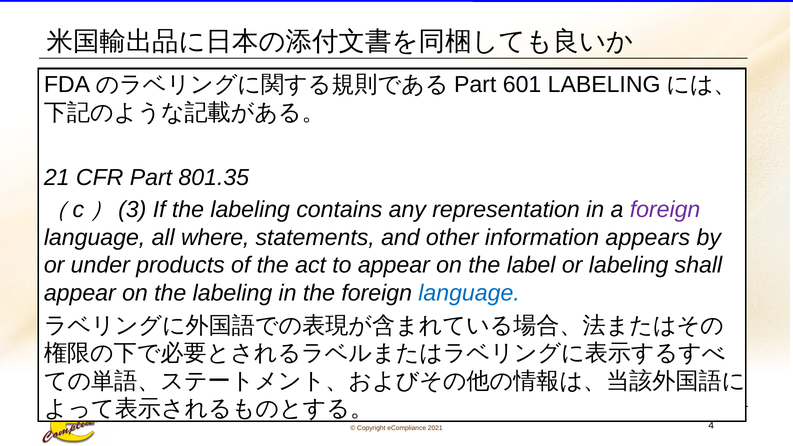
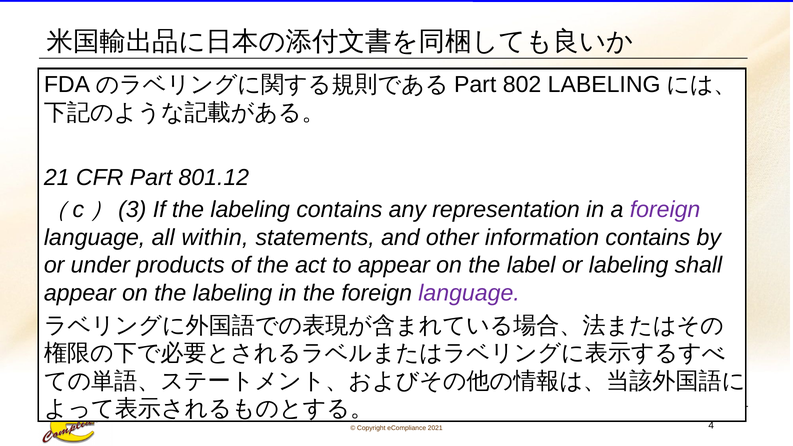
601: 601 -> 802
801.35: 801.35 -> 801.12
where: where -> within
information appears: appears -> contains
language at (469, 293) colour: blue -> purple
